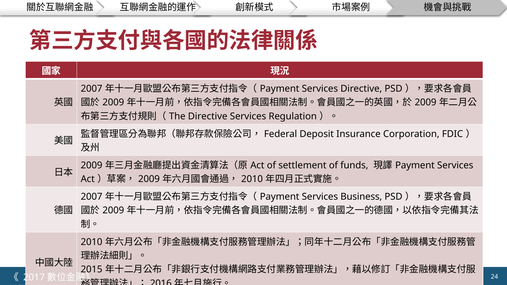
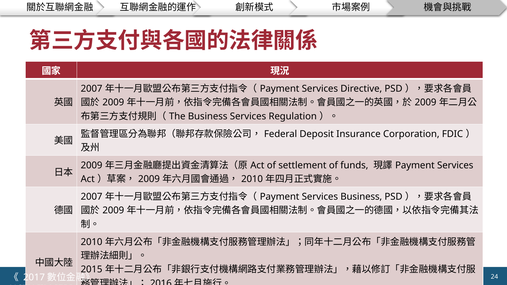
Directive at (208, 116): Directive -> Business
